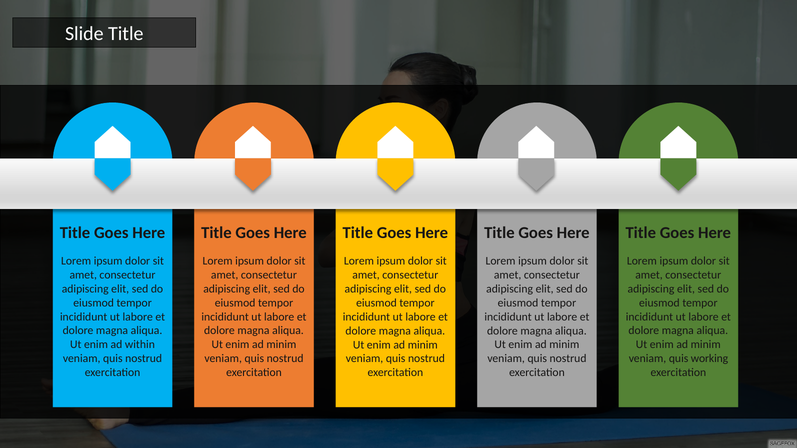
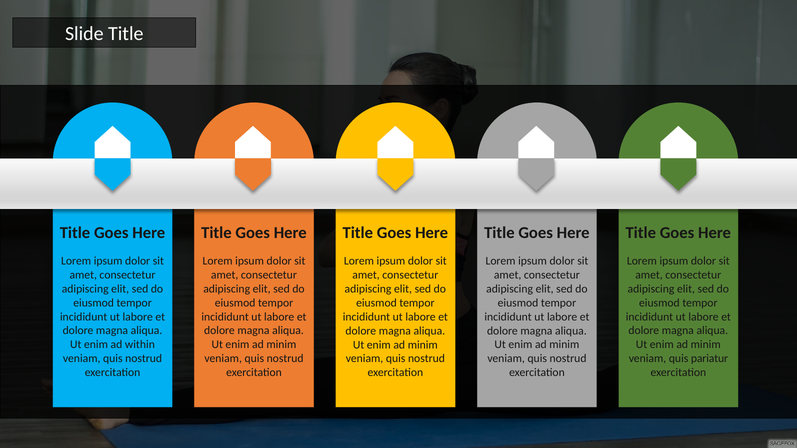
working: working -> pariatur
